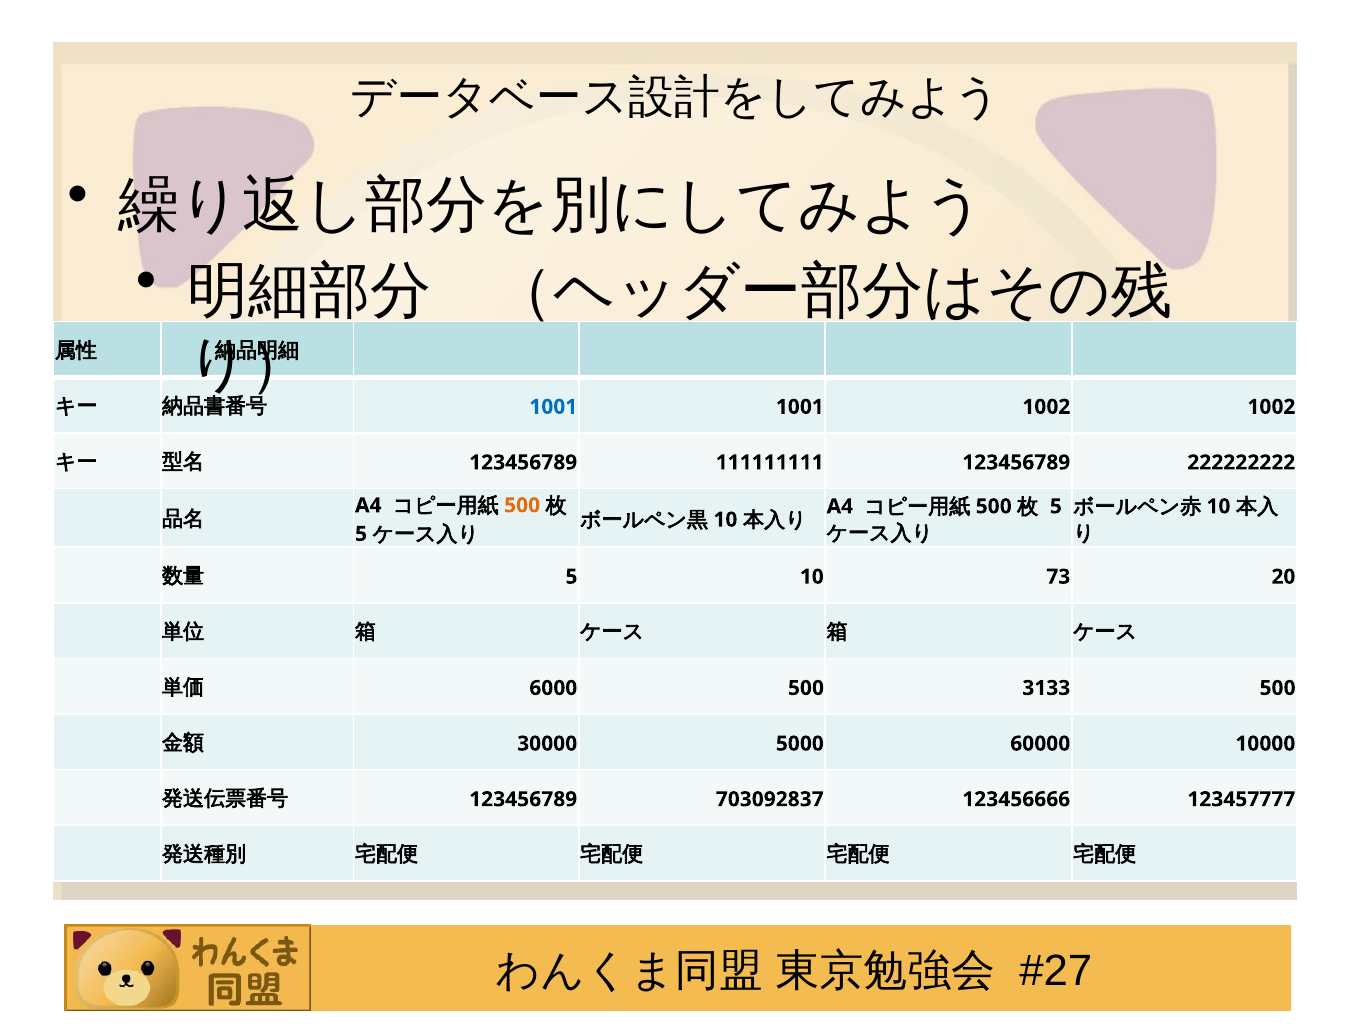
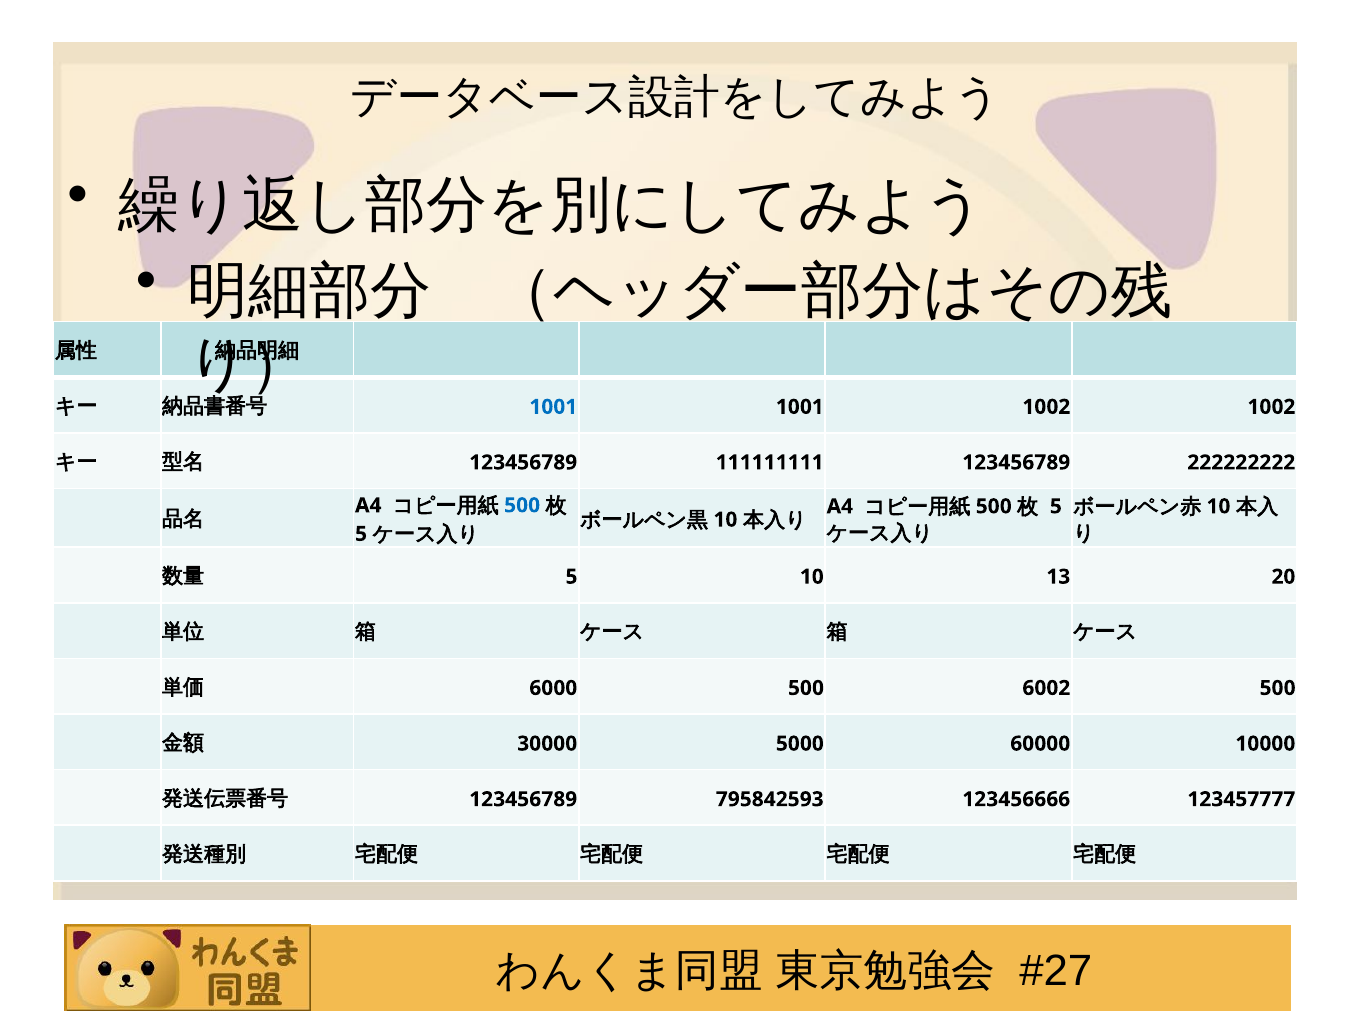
500 at (522, 505) colour: orange -> blue
73: 73 -> 13
3133: 3133 -> 6002
703092837: 703092837 -> 795842593
